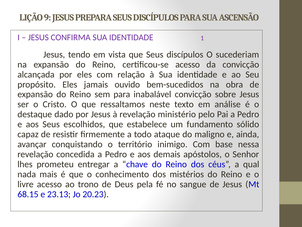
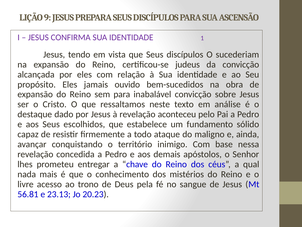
certificou-se acesso: acesso -> judeus
ministério: ministério -> aconteceu
68.15: 68.15 -> 56.81
